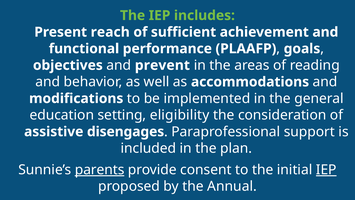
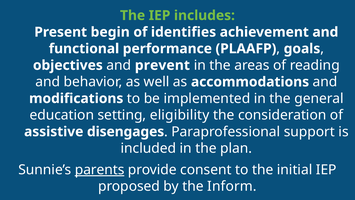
reach: reach -> begin
sufficient: sufficient -> identifies
IEP at (326, 170) underline: present -> none
Annual: Annual -> Inform
